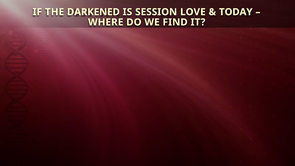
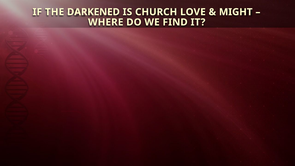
SESSION: SESSION -> CHURCH
TODAY: TODAY -> MIGHT
